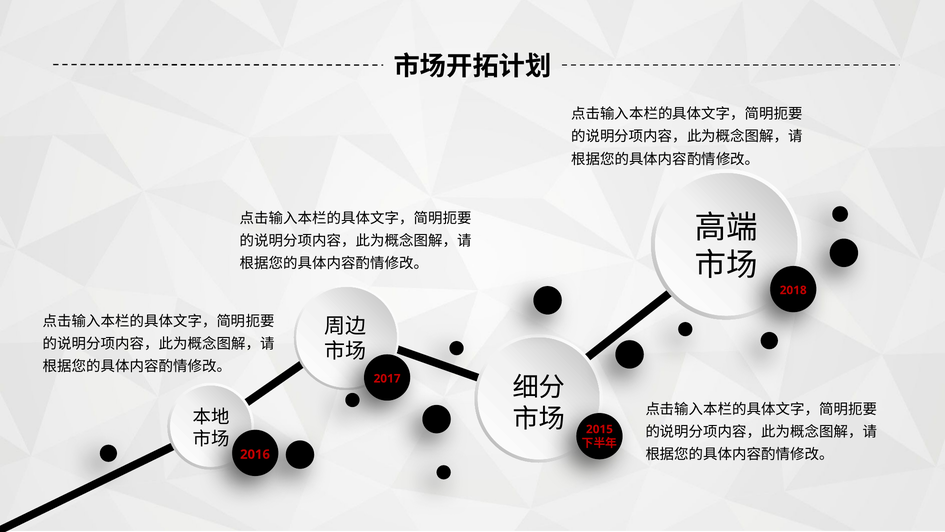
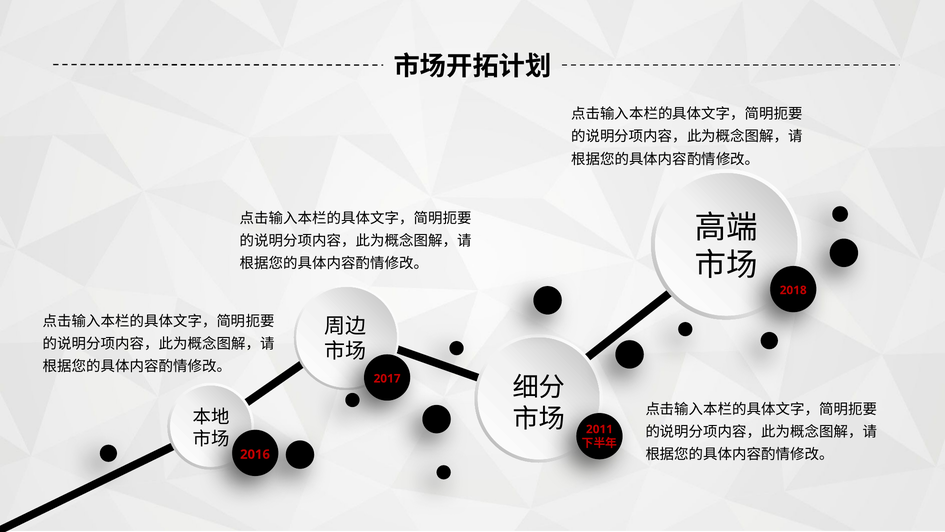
2015: 2015 -> 2011
